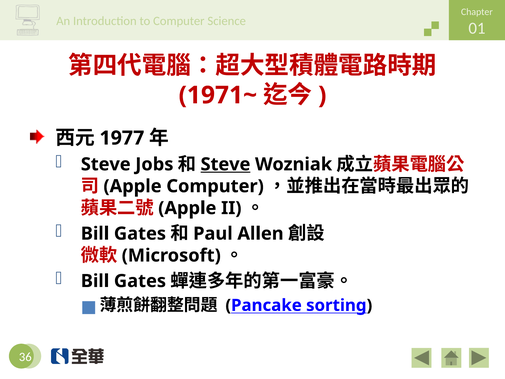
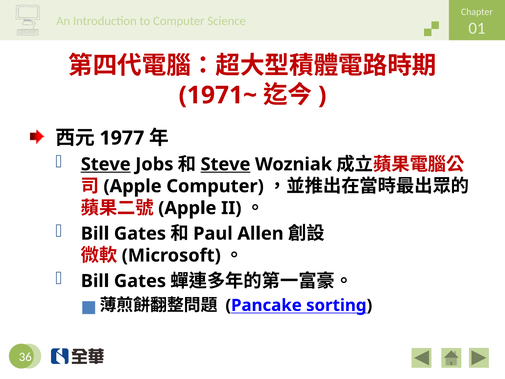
Steve at (106, 164) underline: none -> present
